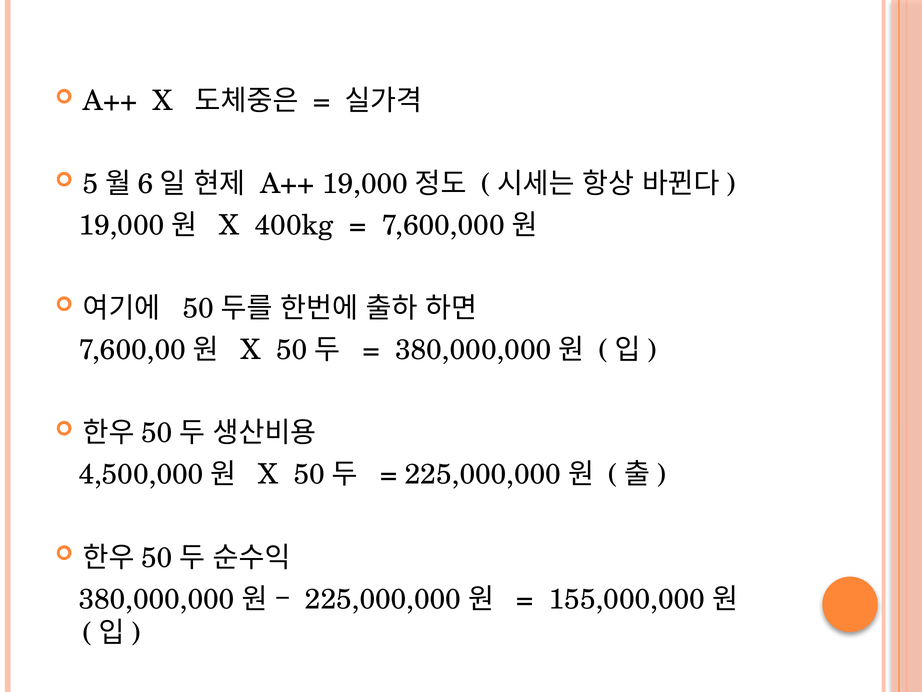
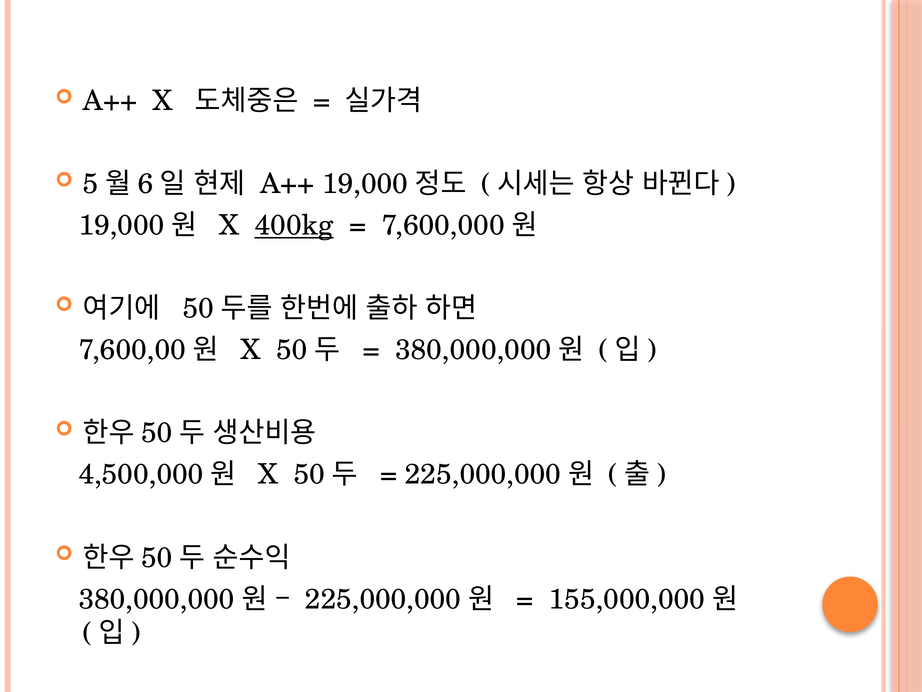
400kg underline: none -> present
